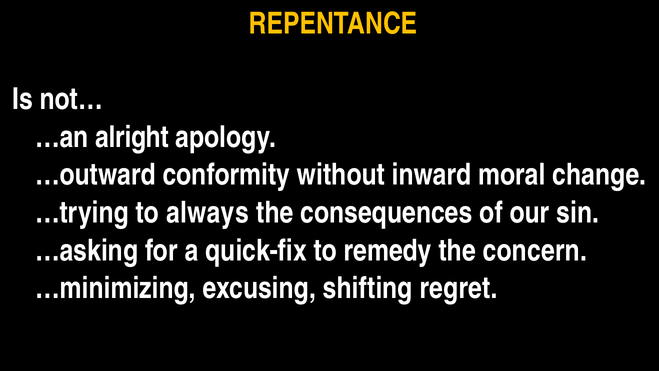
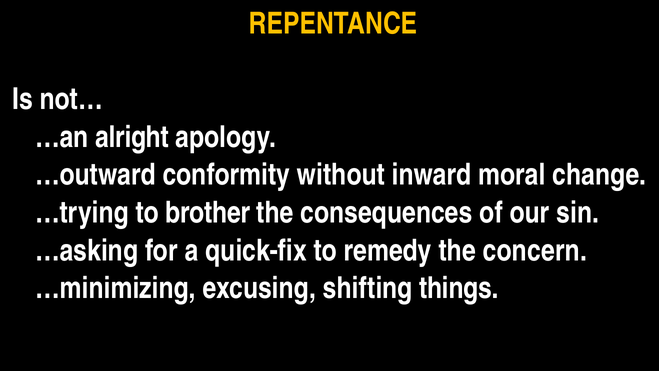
always: always -> brother
regret: regret -> things
